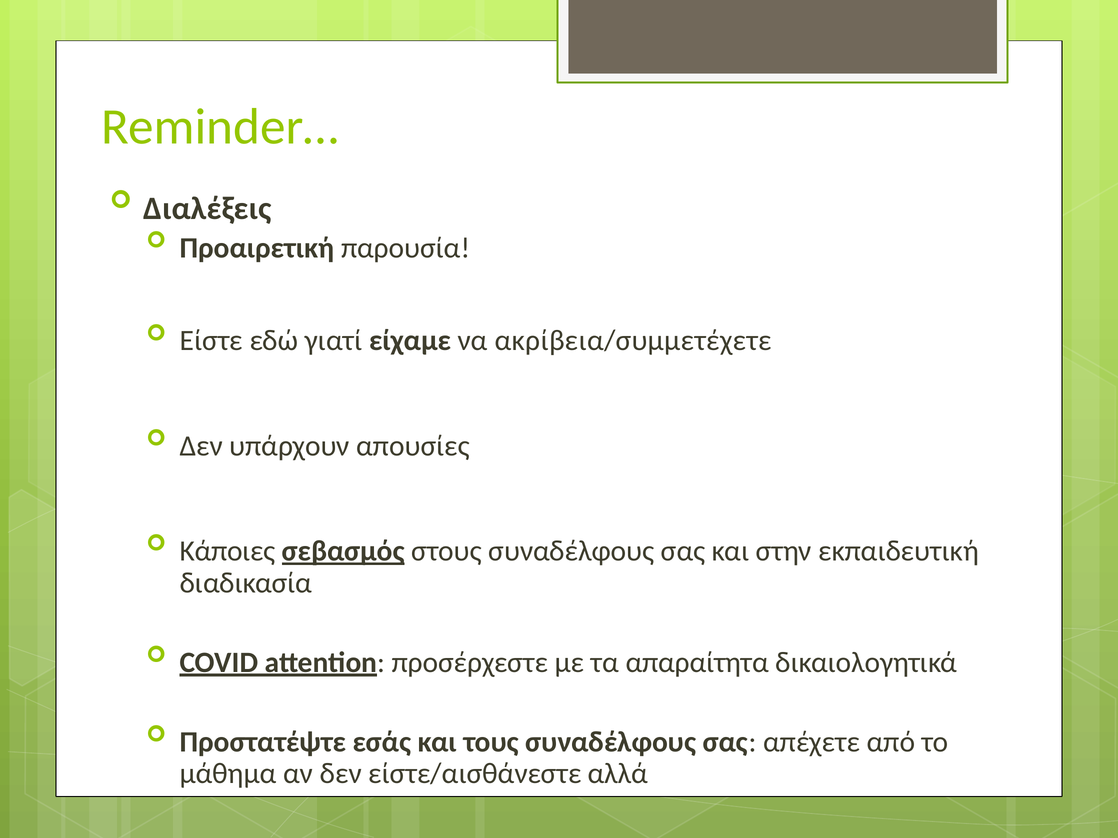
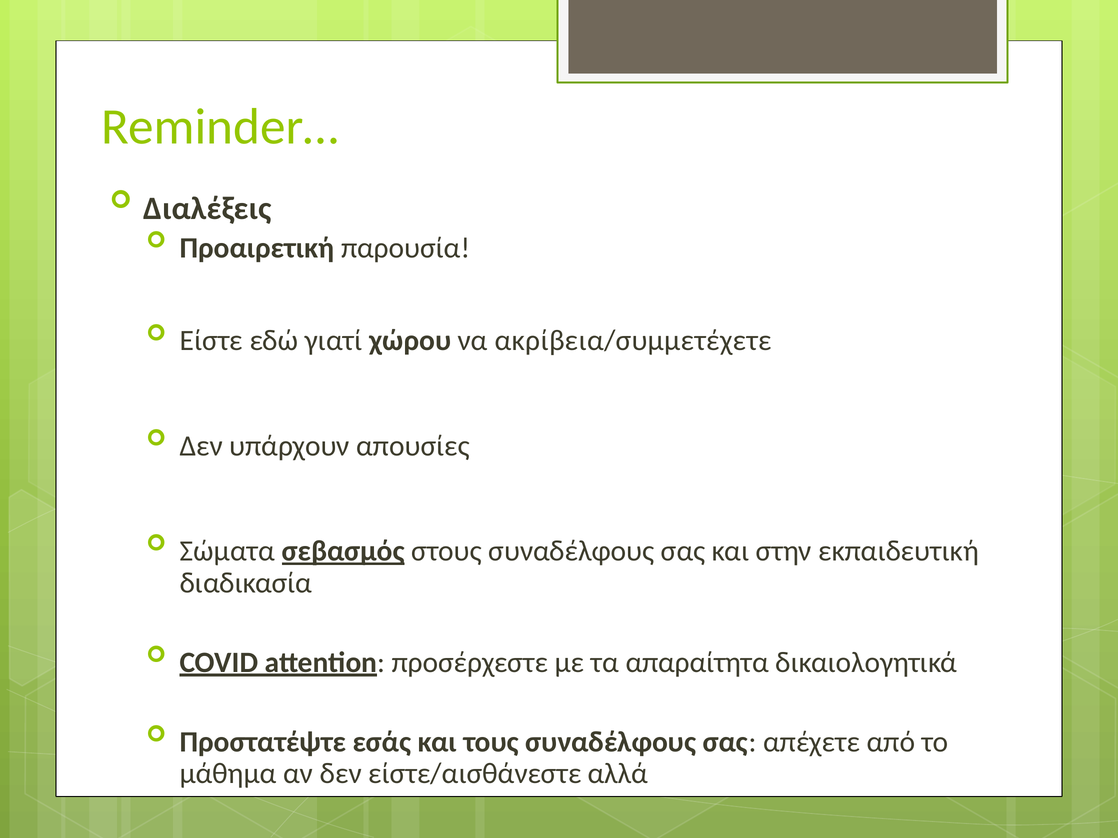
είχαμε: είχαμε -> χώρου
Κάποιες: Κάποιες -> Σώματα
